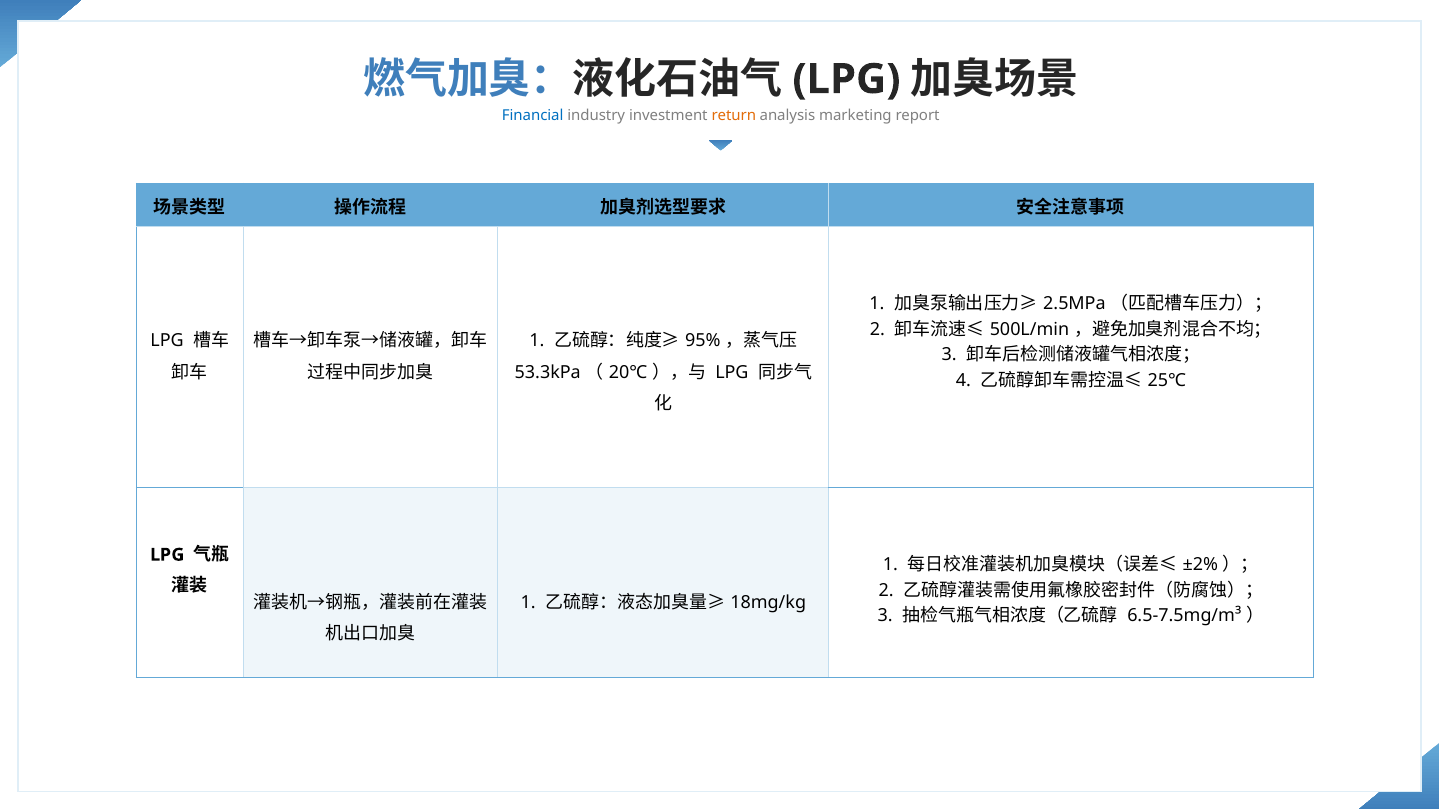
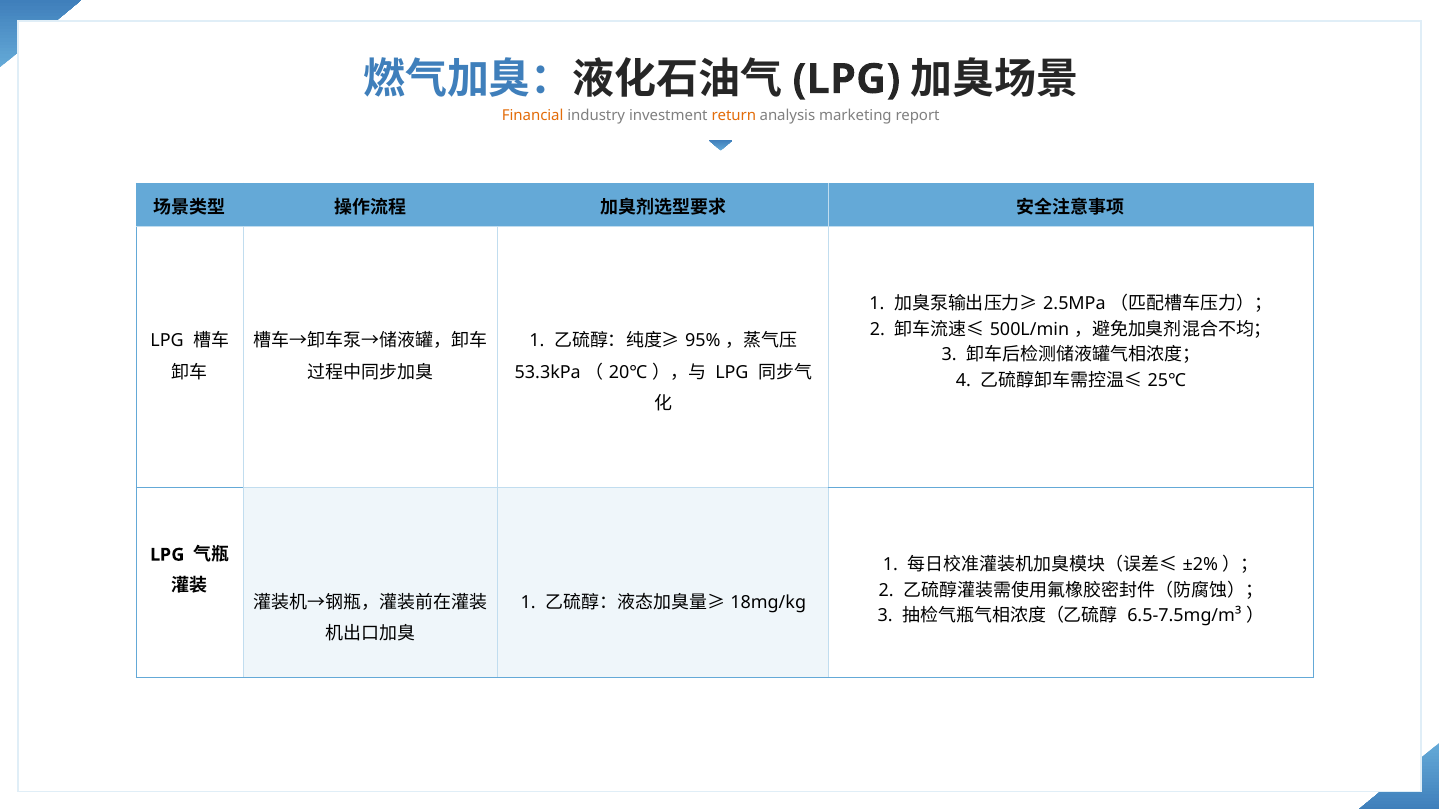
Financial colour: blue -> orange
